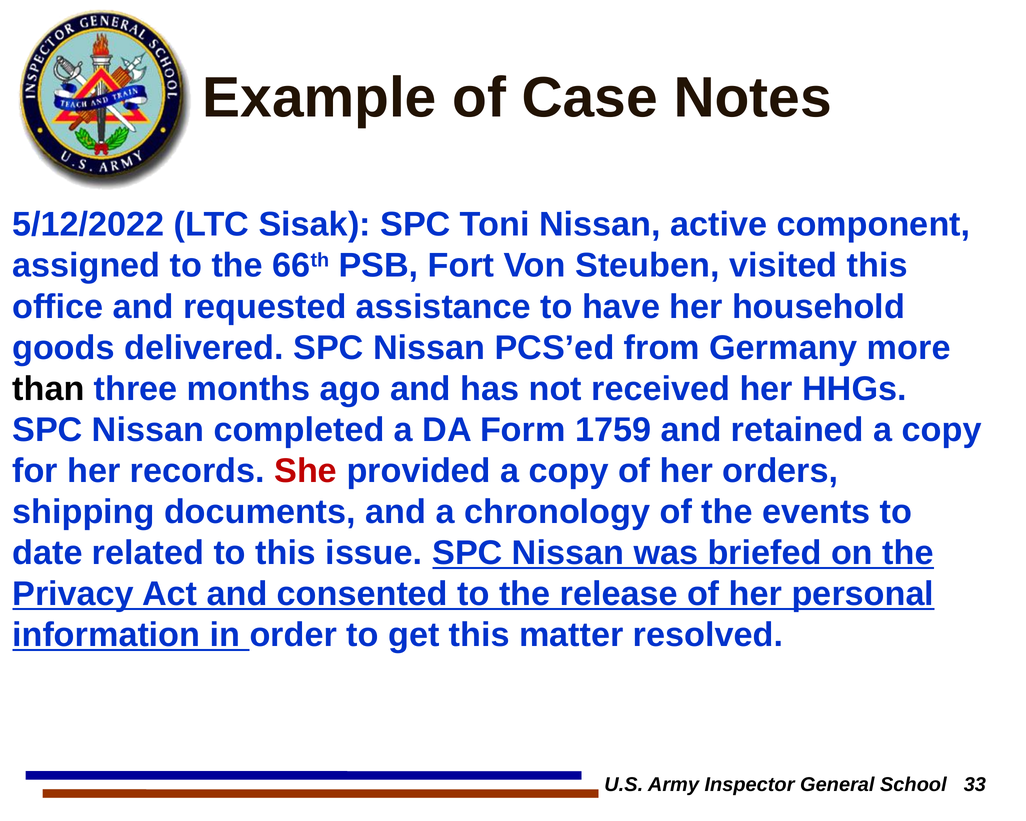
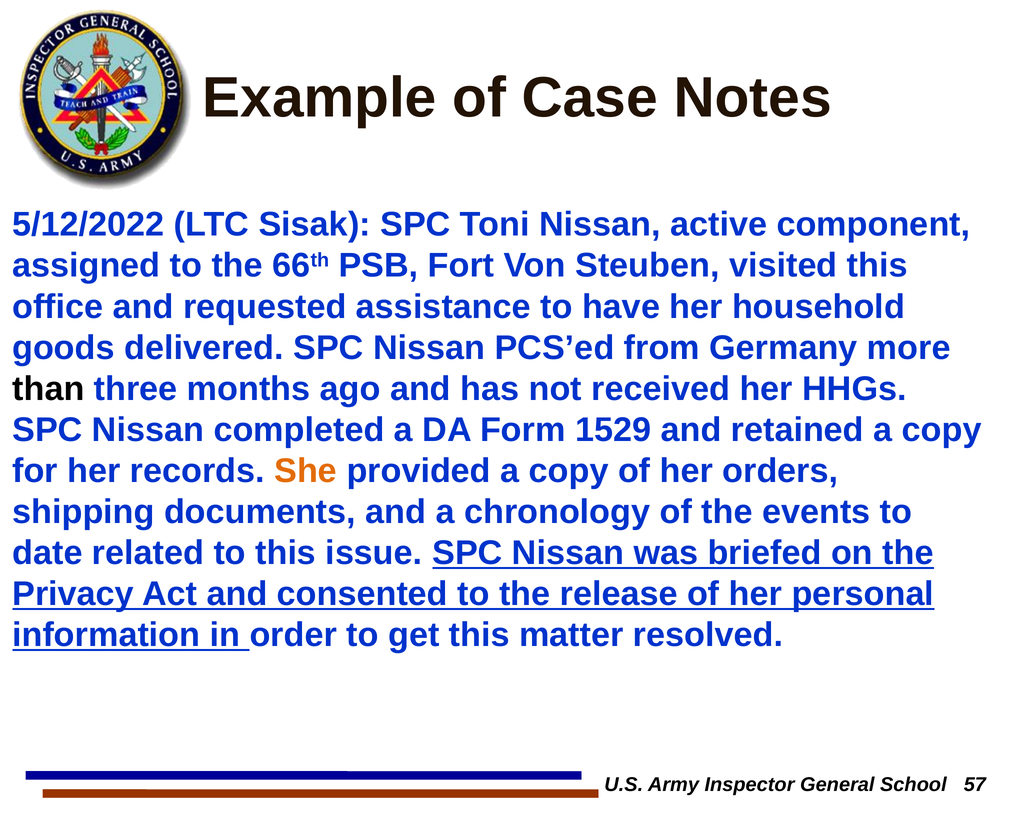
1759: 1759 -> 1529
She colour: red -> orange
33: 33 -> 57
